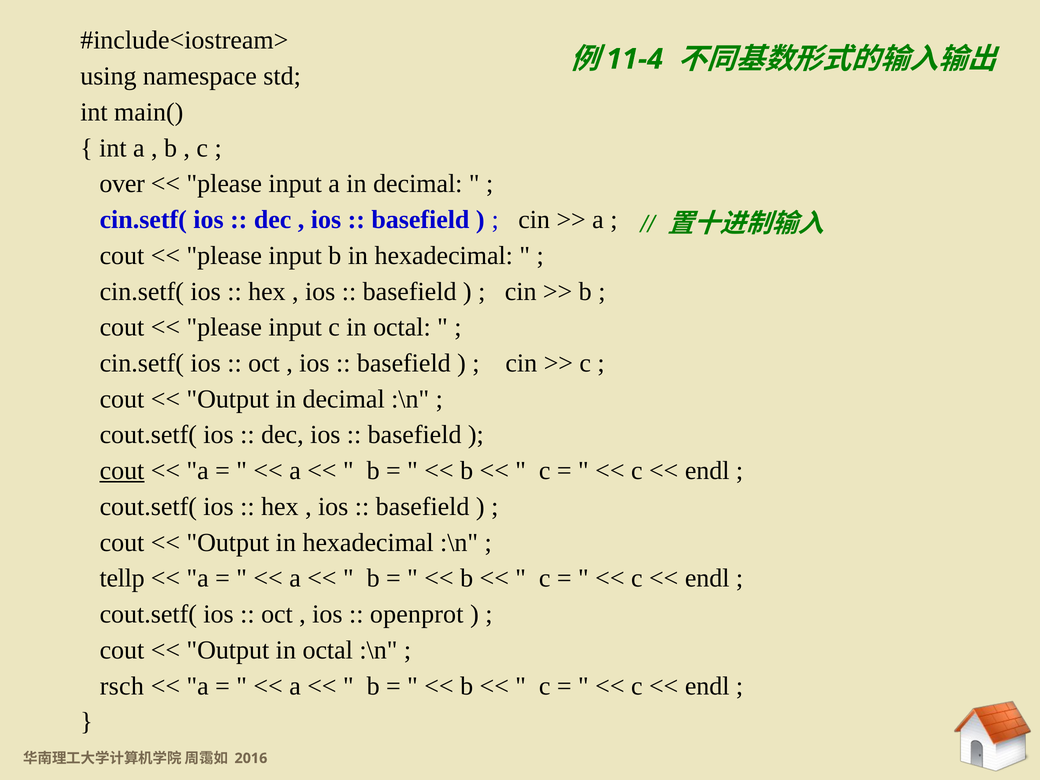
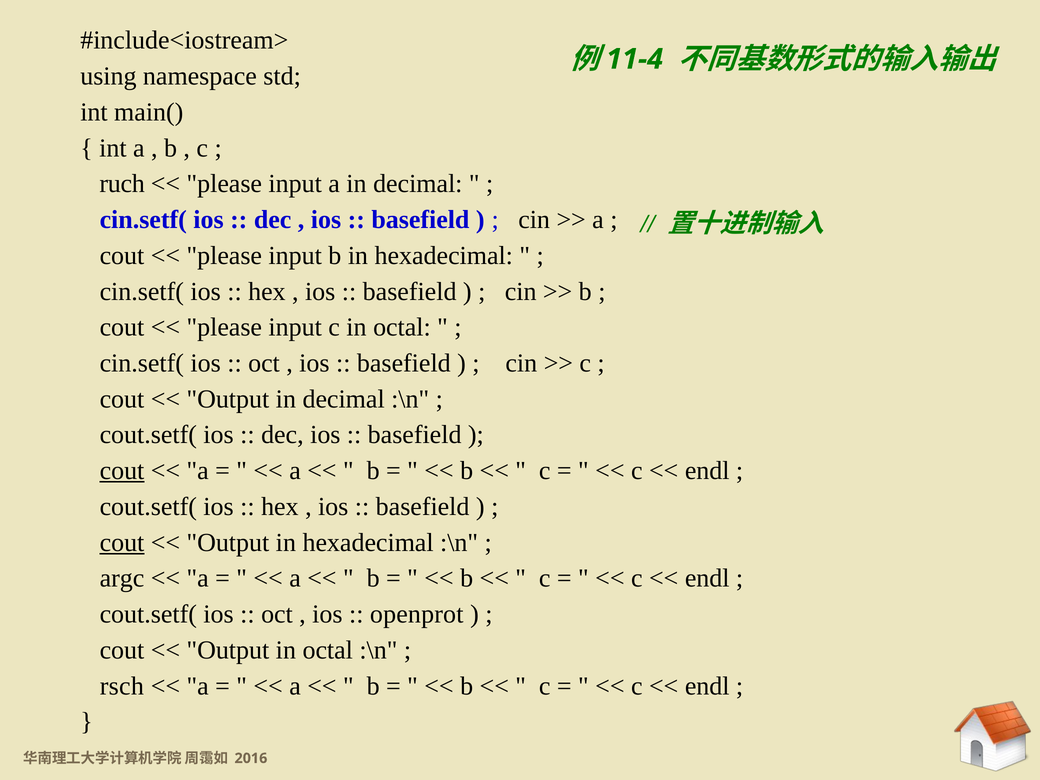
over: over -> ruch
cout at (122, 542) underline: none -> present
tellp: tellp -> argc
